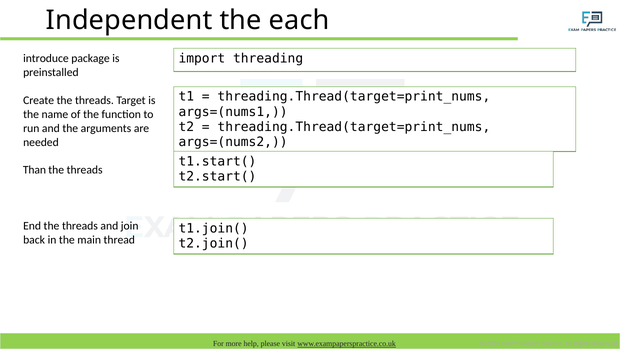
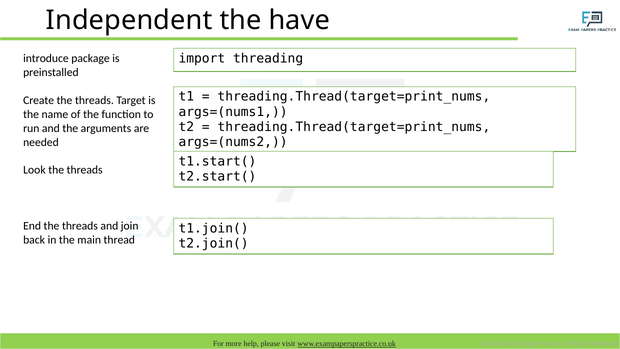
each: each -> have
Than: Than -> Look
